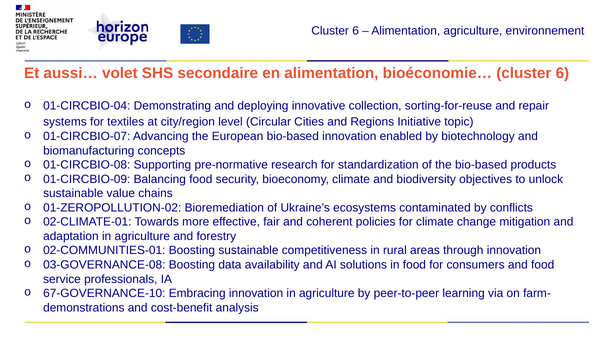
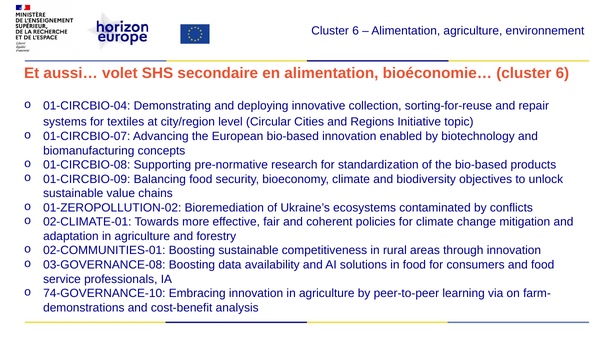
67-GOVERNANCE-10: 67-GOVERNANCE-10 -> 74-GOVERNANCE-10
